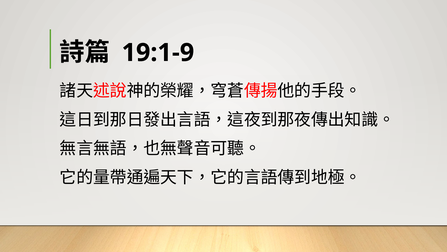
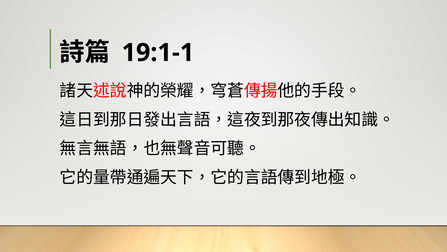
19:1-9: 19:1-9 -> 19:1-1
